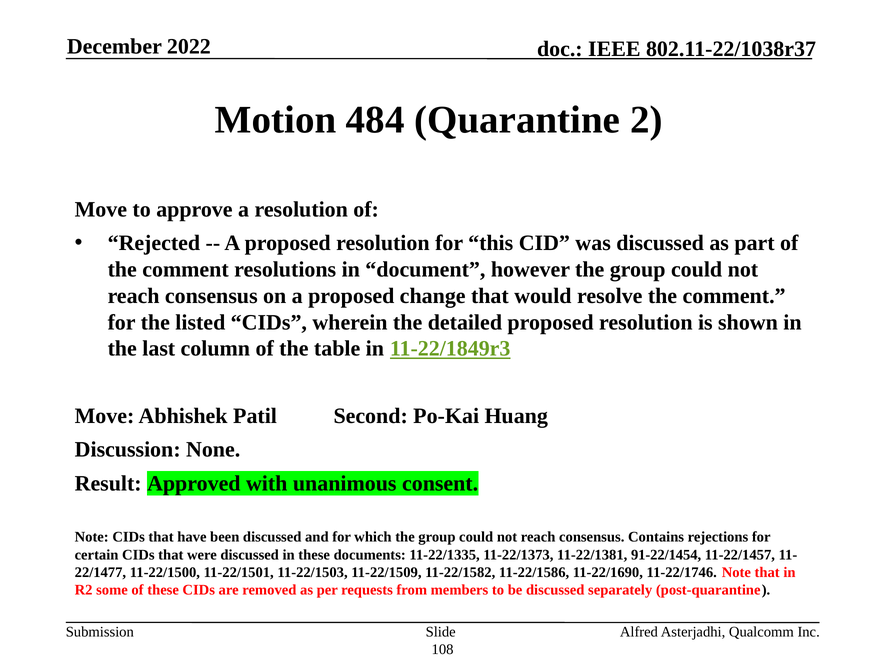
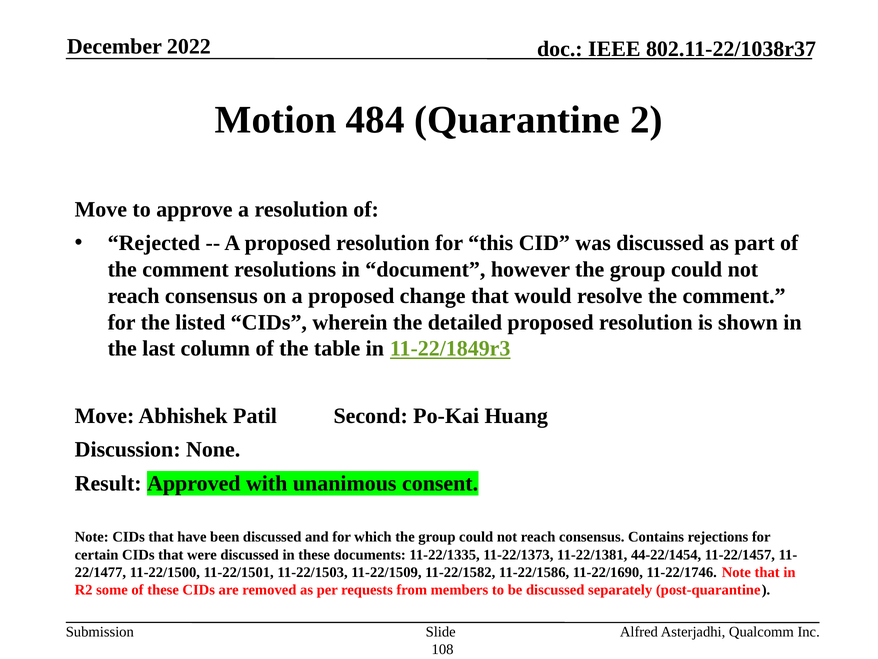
91-22/1454: 91-22/1454 -> 44-22/1454
